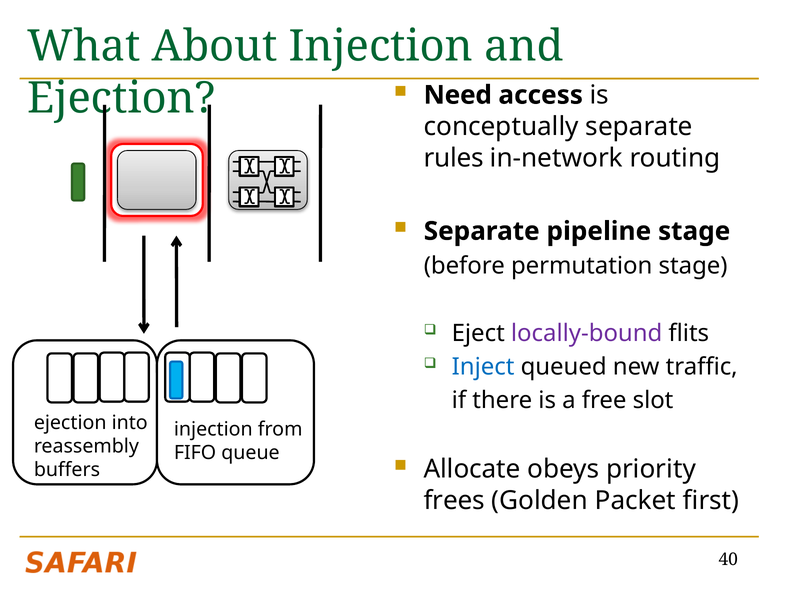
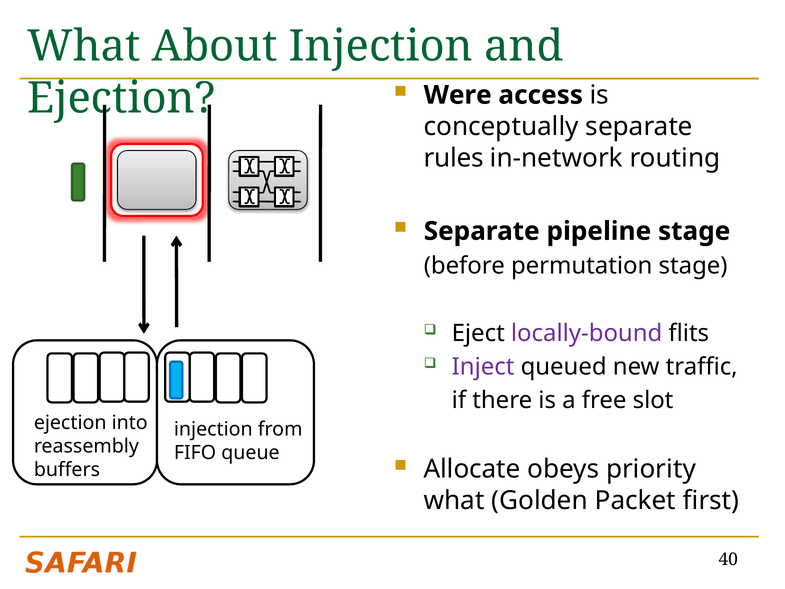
Need: Need -> Were
Inject colour: blue -> purple
frees at (454, 500): frees -> what
